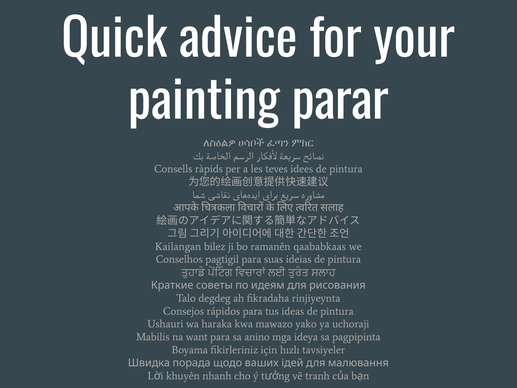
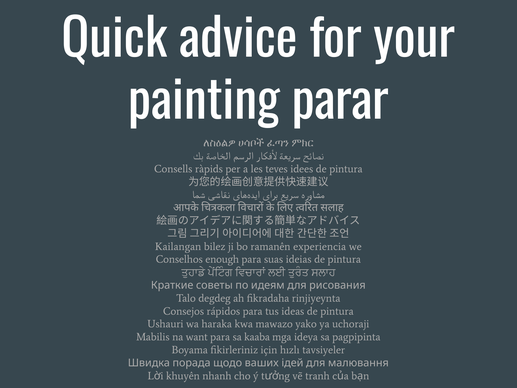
qaababkaas: qaababkaas -> experiencia
pagtigil: pagtigil -> enough
anino: anino -> kaaba
